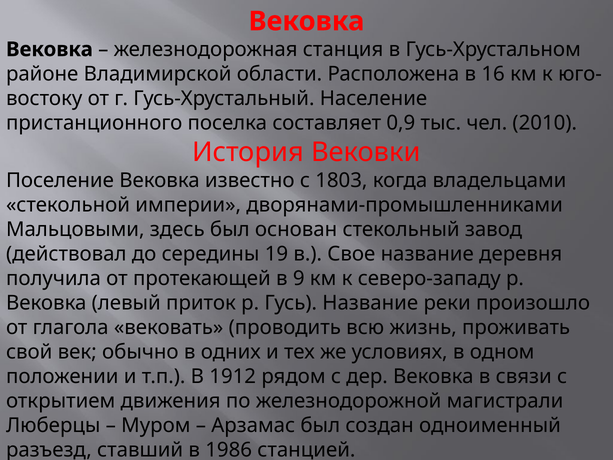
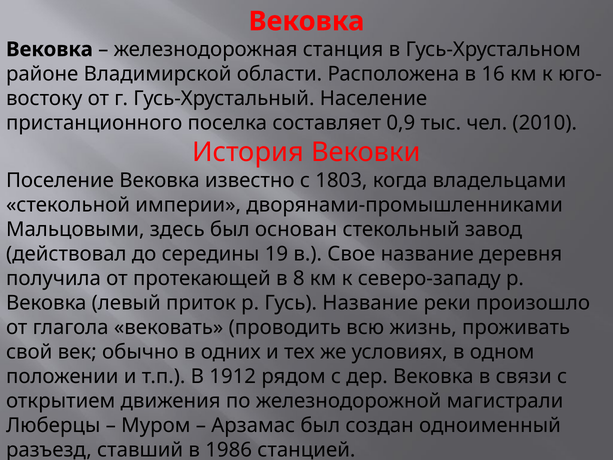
9: 9 -> 8
